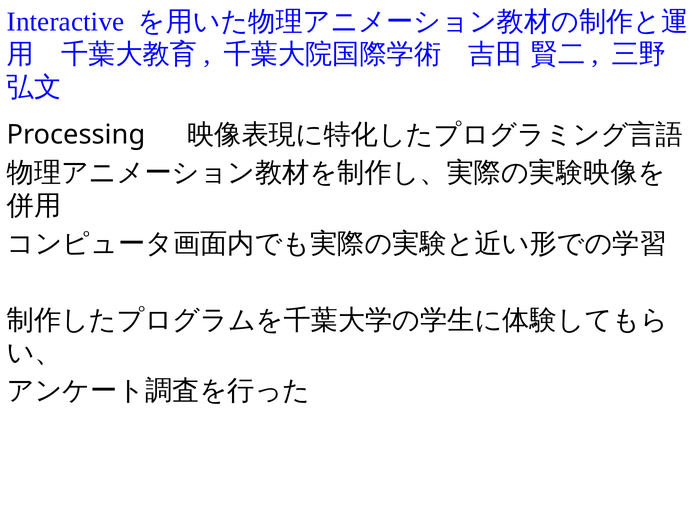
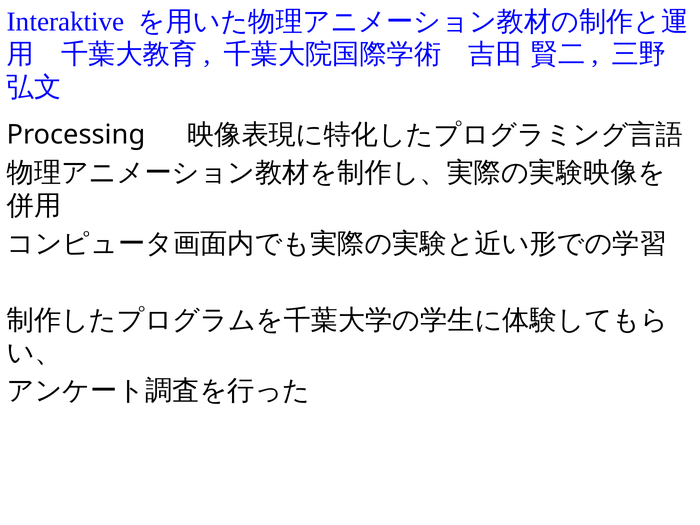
Interactive: Interactive -> Interaktive
